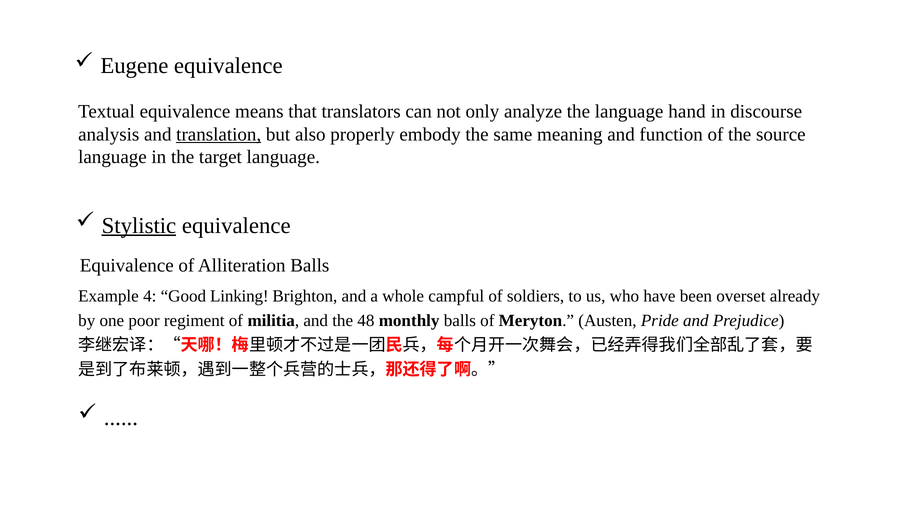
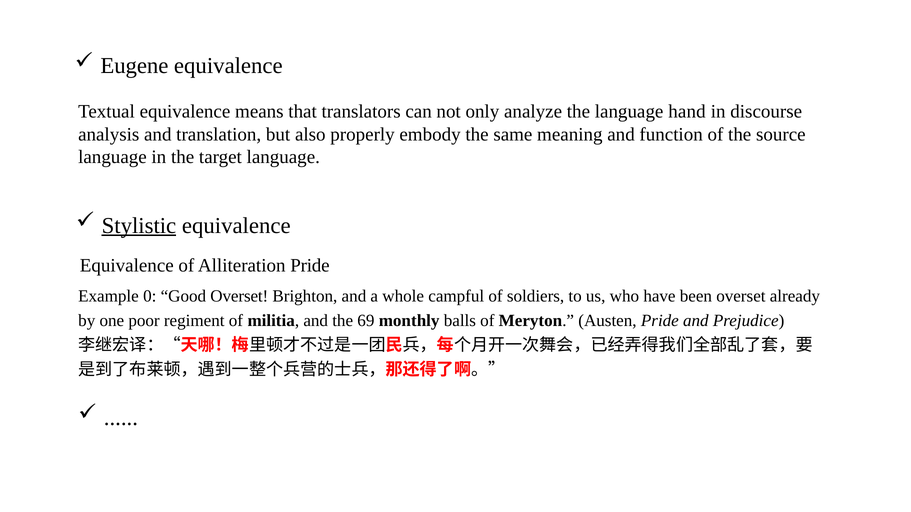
translation underline: present -> none
Alliteration Balls: Balls -> Pride
4: 4 -> 0
Good Linking: Linking -> Overset
48: 48 -> 69
